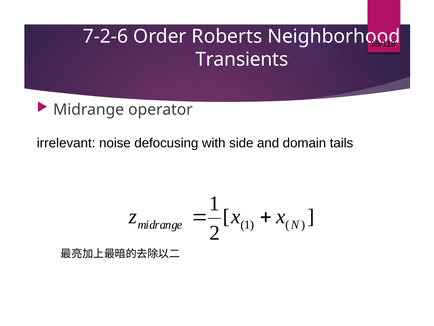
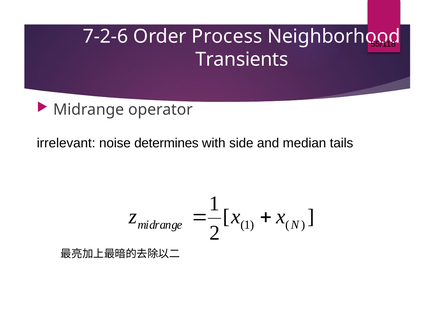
Roberts: Roberts -> Process
defocusing: defocusing -> determines
domain: domain -> median
